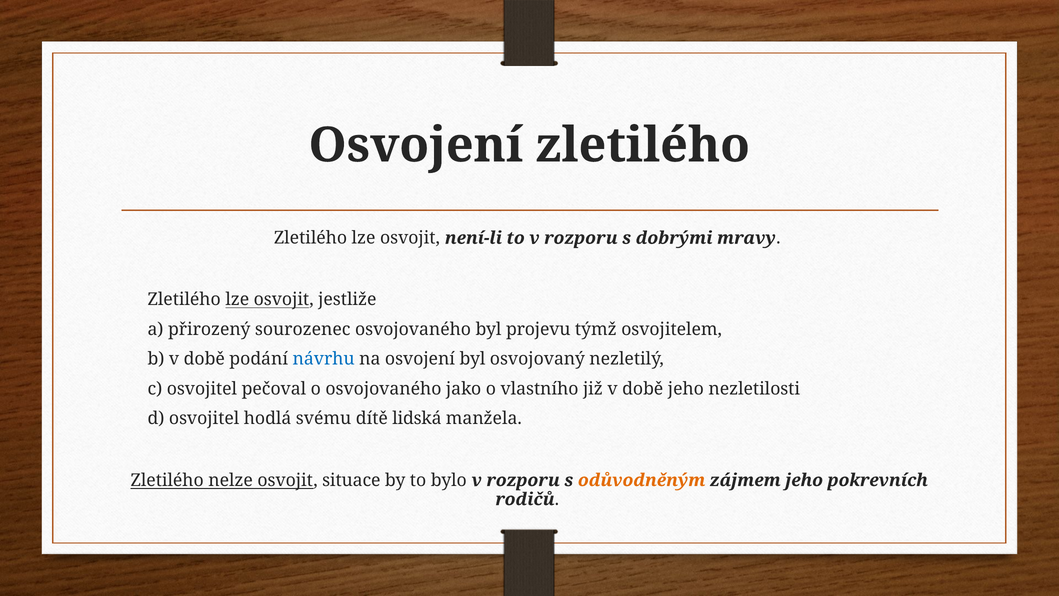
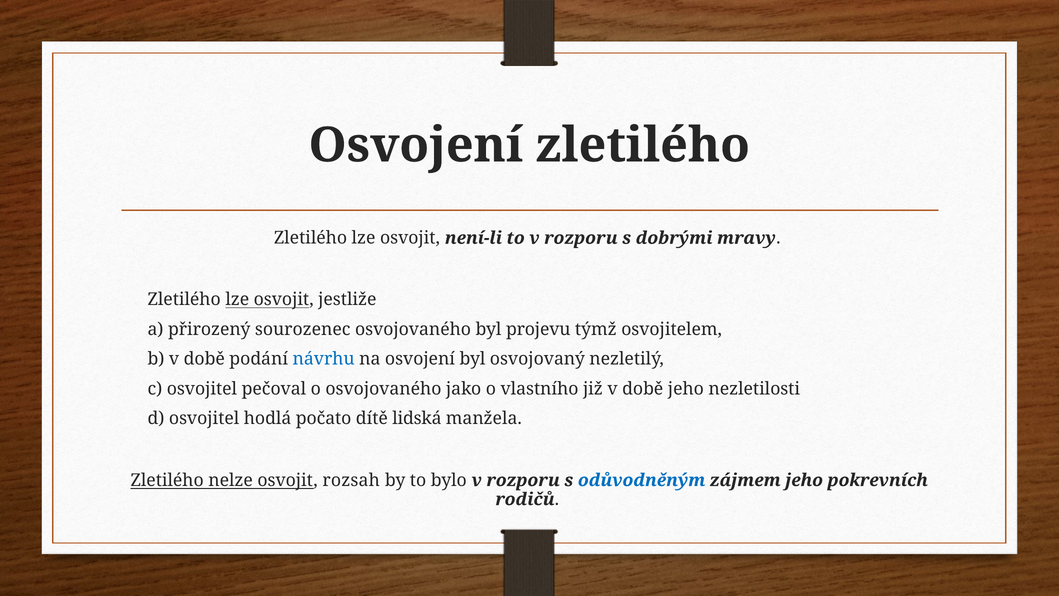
svému: svému -> počato
situace: situace -> rozsah
odůvodněným colour: orange -> blue
